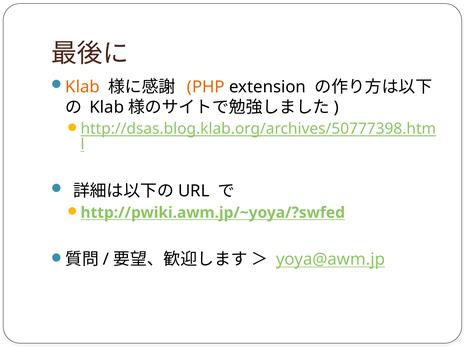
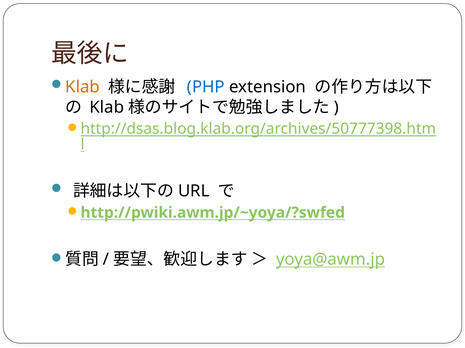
PHP colour: orange -> blue
